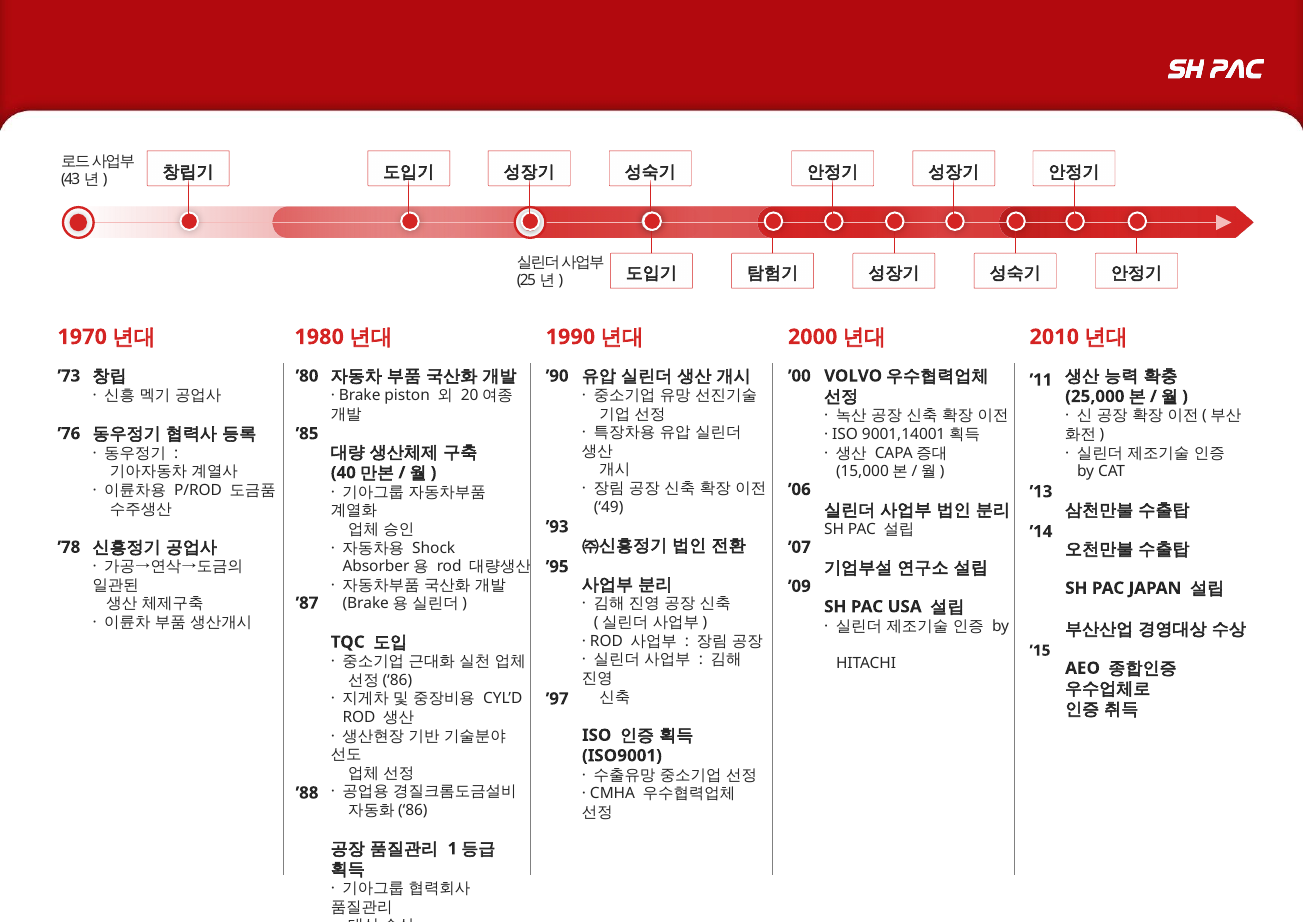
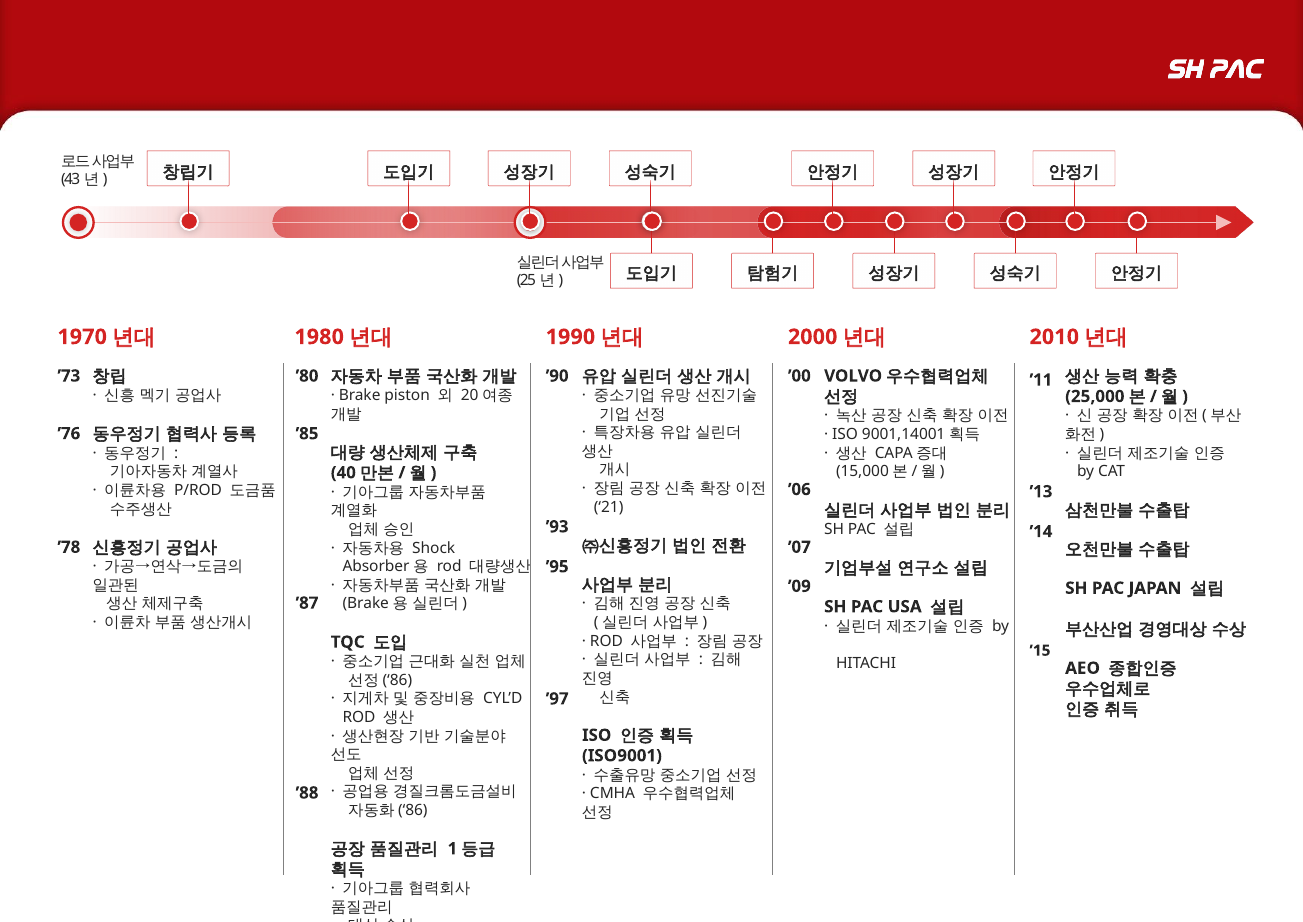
49: 49 -> 21
